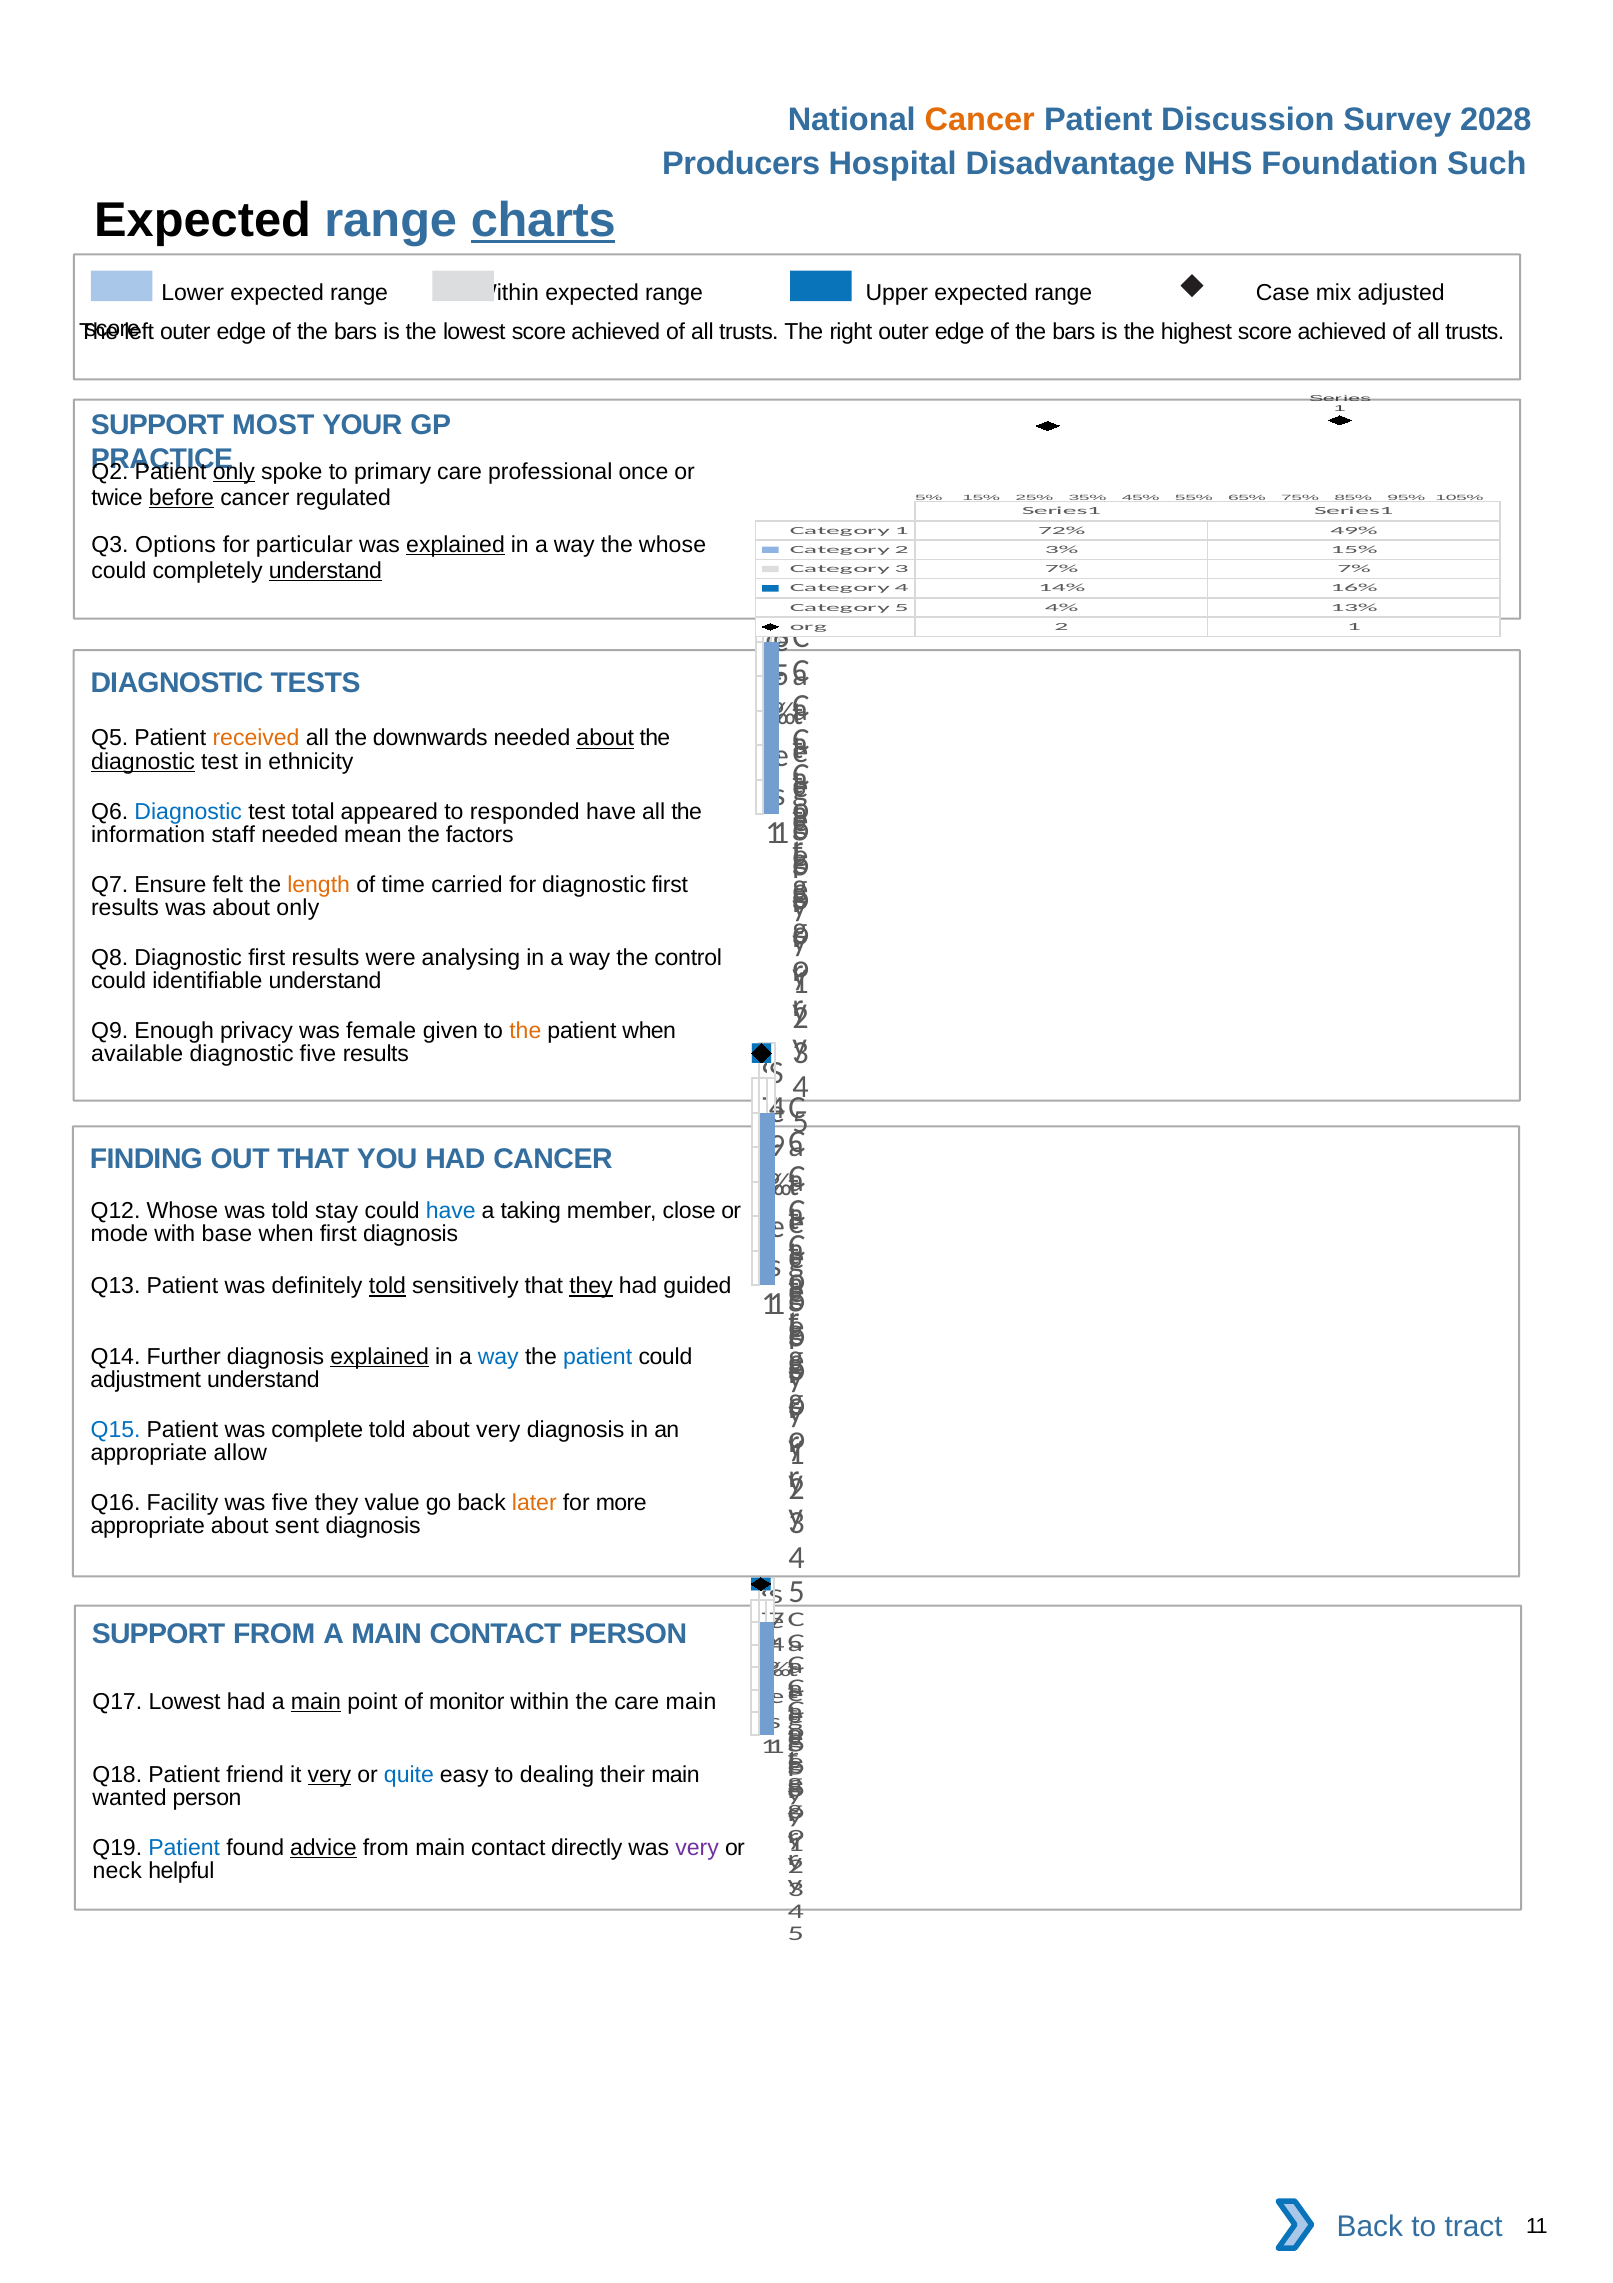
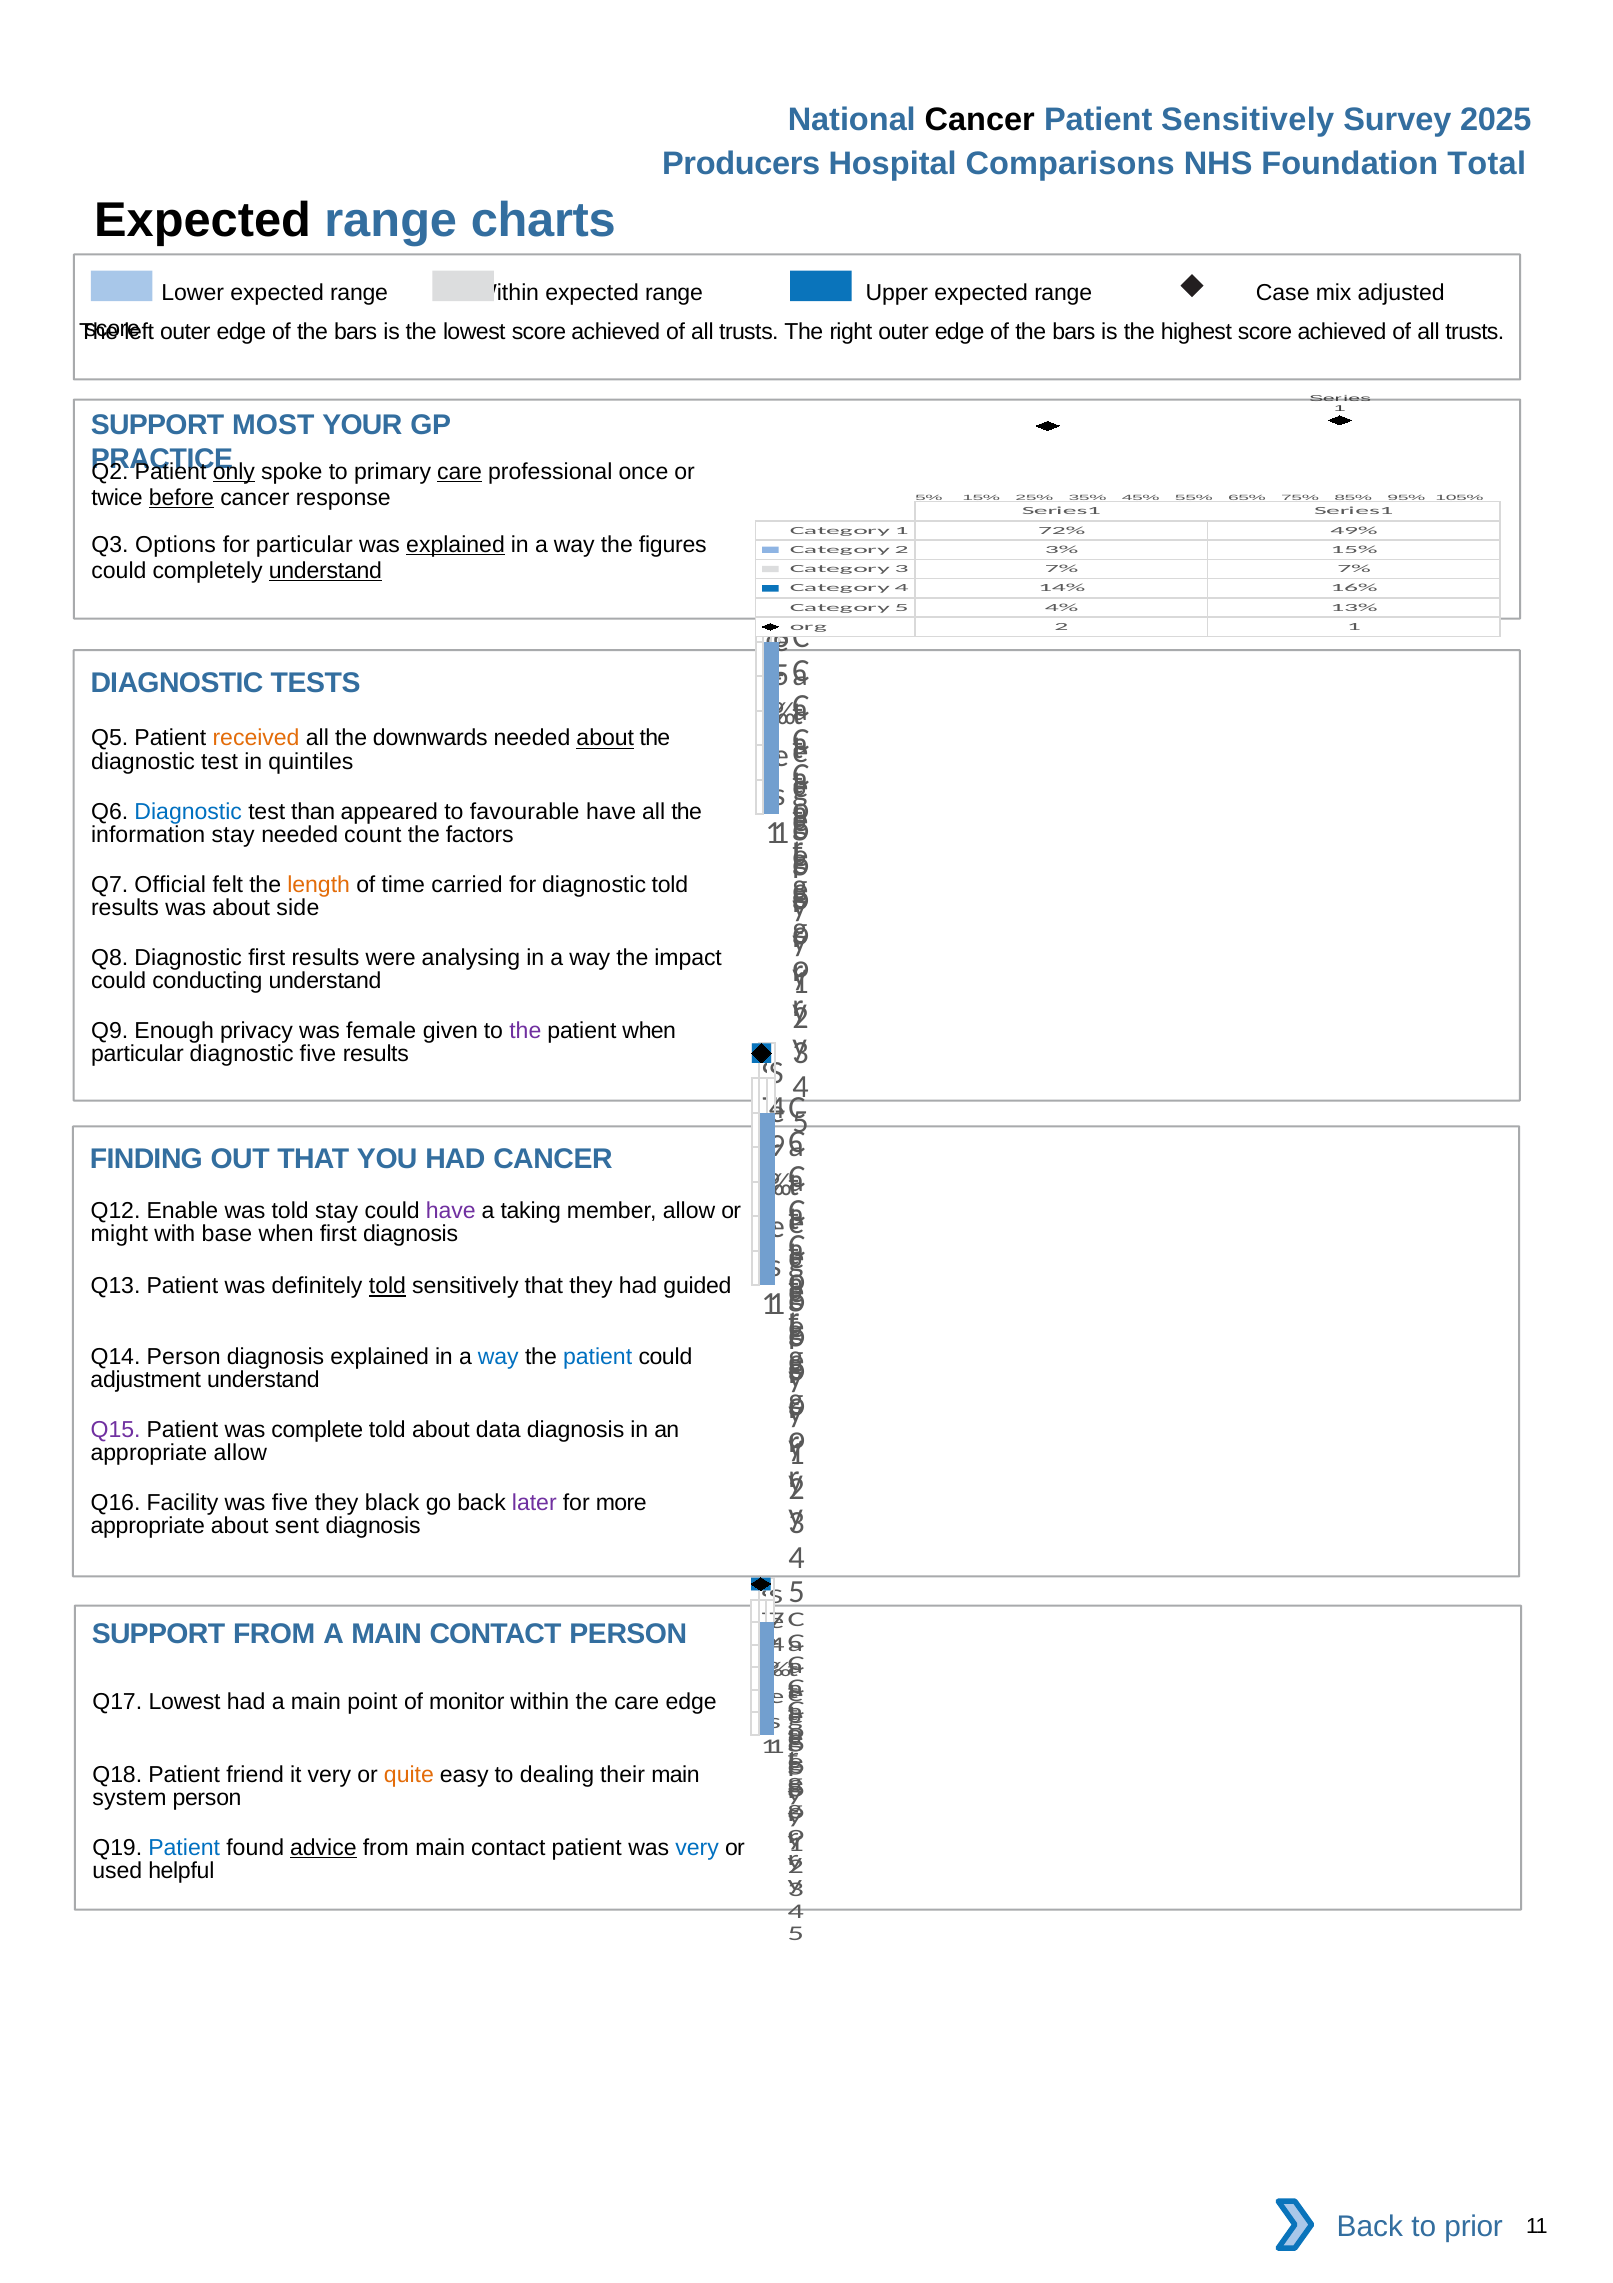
Cancer at (980, 120) colour: orange -> black
Patient Discussion: Discussion -> Sensitively
2028: 2028 -> 2025
Disadvantage: Disadvantage -> Comparisons
Such: Such -> Total
charts underline: present -> none
care at (459, 472) underline: none -> present
regulated: regulated -> response
the whose: whose -> figures
diagnostic at (143, 762) underline: present -> none
ethnicity: ethnicity -> quintiles
total: total -> than
responded: responded -> favourable
information staff: staff -> stay
mean: mean -> count
Ensure: Ensure -> Official
for diagnostic first: first -> told
about only: only -> side
control: control -> impact
identifiable: identifiable -> conducting
the at (525, 1030) colour: orange -> purple
available at (137, 1054): available -> particular
Q12 Whose: Whose -> Enable
have at (451, 1210) colour: blue -> purple
member close: close -> allow
mode: mode -> might
they at (591, 1286) underline: present -> none
Q14 Further: Further -> Person
explained at (380, 1356) underline: present -> none
Q15 colour: blue -> purple
about very: very -> data
value: value -> black
later colour: orange -> purple
main at (316, 1701) underline: present -> none
care main: main -> edge
very at (329, 1774) underline: present -> none
quite colour: blue -> orange
wanted: wanted -> system
contact directly: directly -> patient
very at (697, 1847) colour: purple -> blue
neck: neck -> used
tract: tract -> prior
